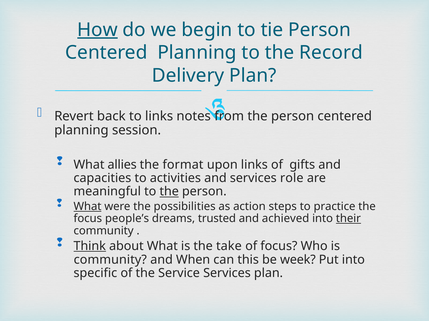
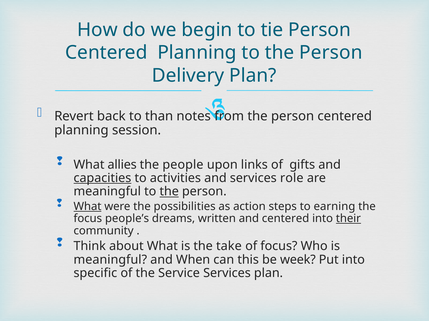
How underline: present -> none
Planning to the Record: Record -> Person
to links: links -> than
format: format -> people
capacities underline: none -> present
practice: practice -> earning
trusted: trusted -> written
and achieved: achieved -> centered
Think underline: present -> none
community at (110, 260): community -> meaningful
